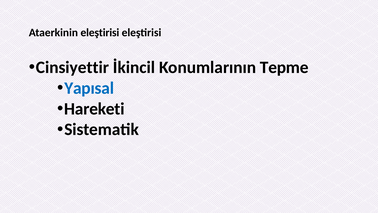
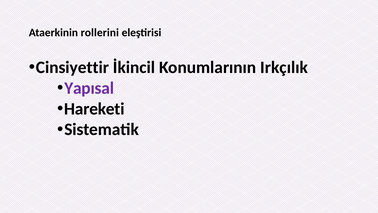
Ataerkinin eleştirisi: eleştirisi -> rollerini
Tepme: Tepme -> Irkçılık
Yapısal colour: blue -> purple
